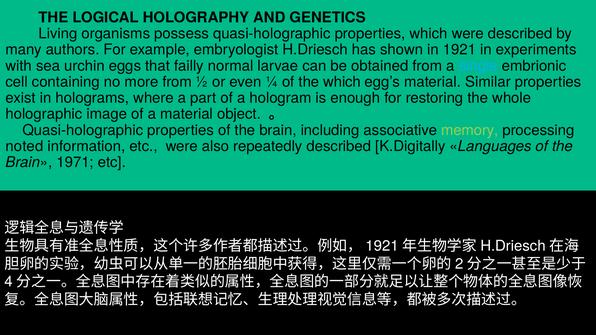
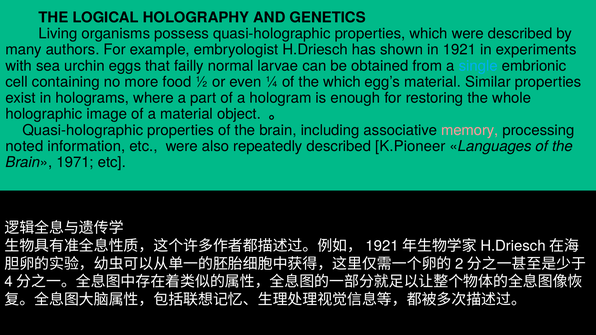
more from: from -> food
memory colour: light green -> pink
K.Digitally: K.Digitally -> K.Pioneer
